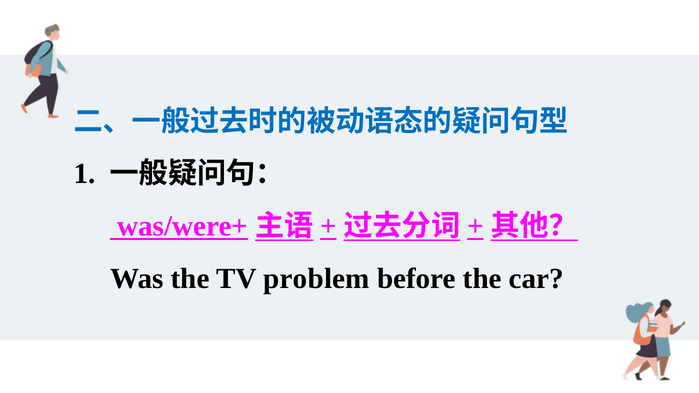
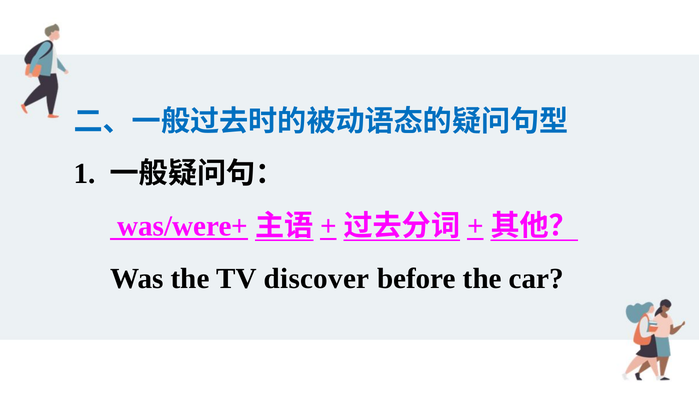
problem: problem -> discover
